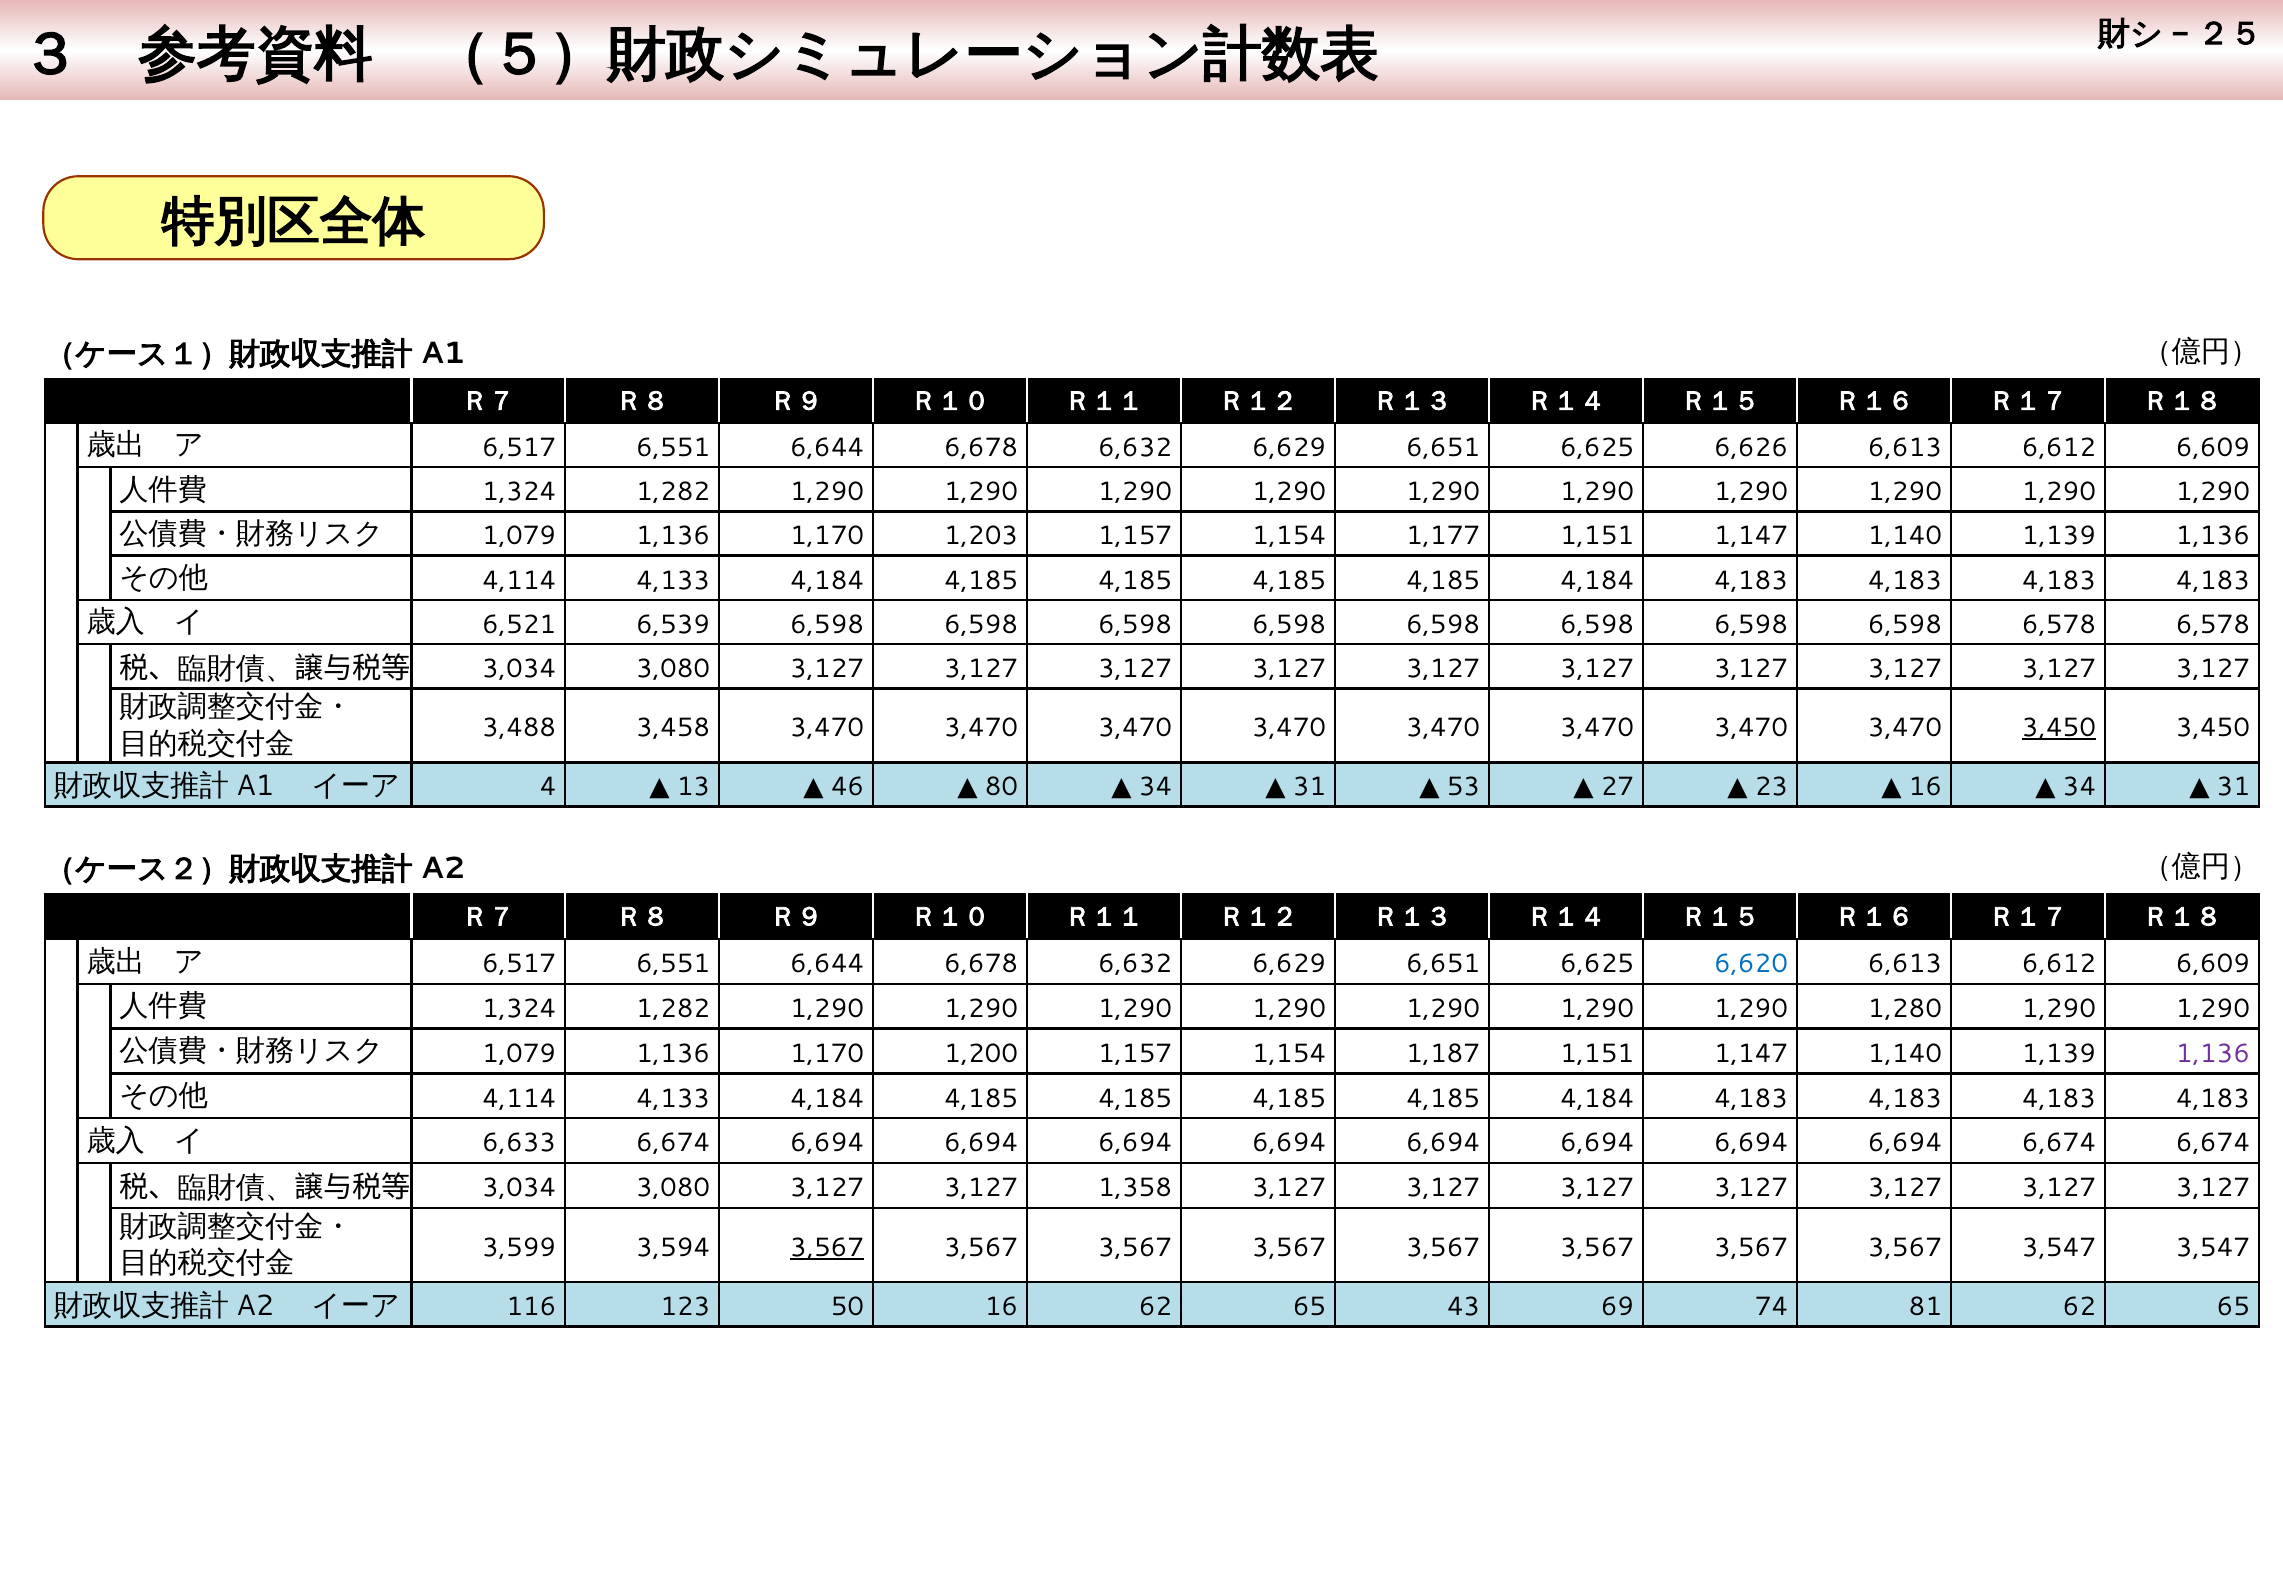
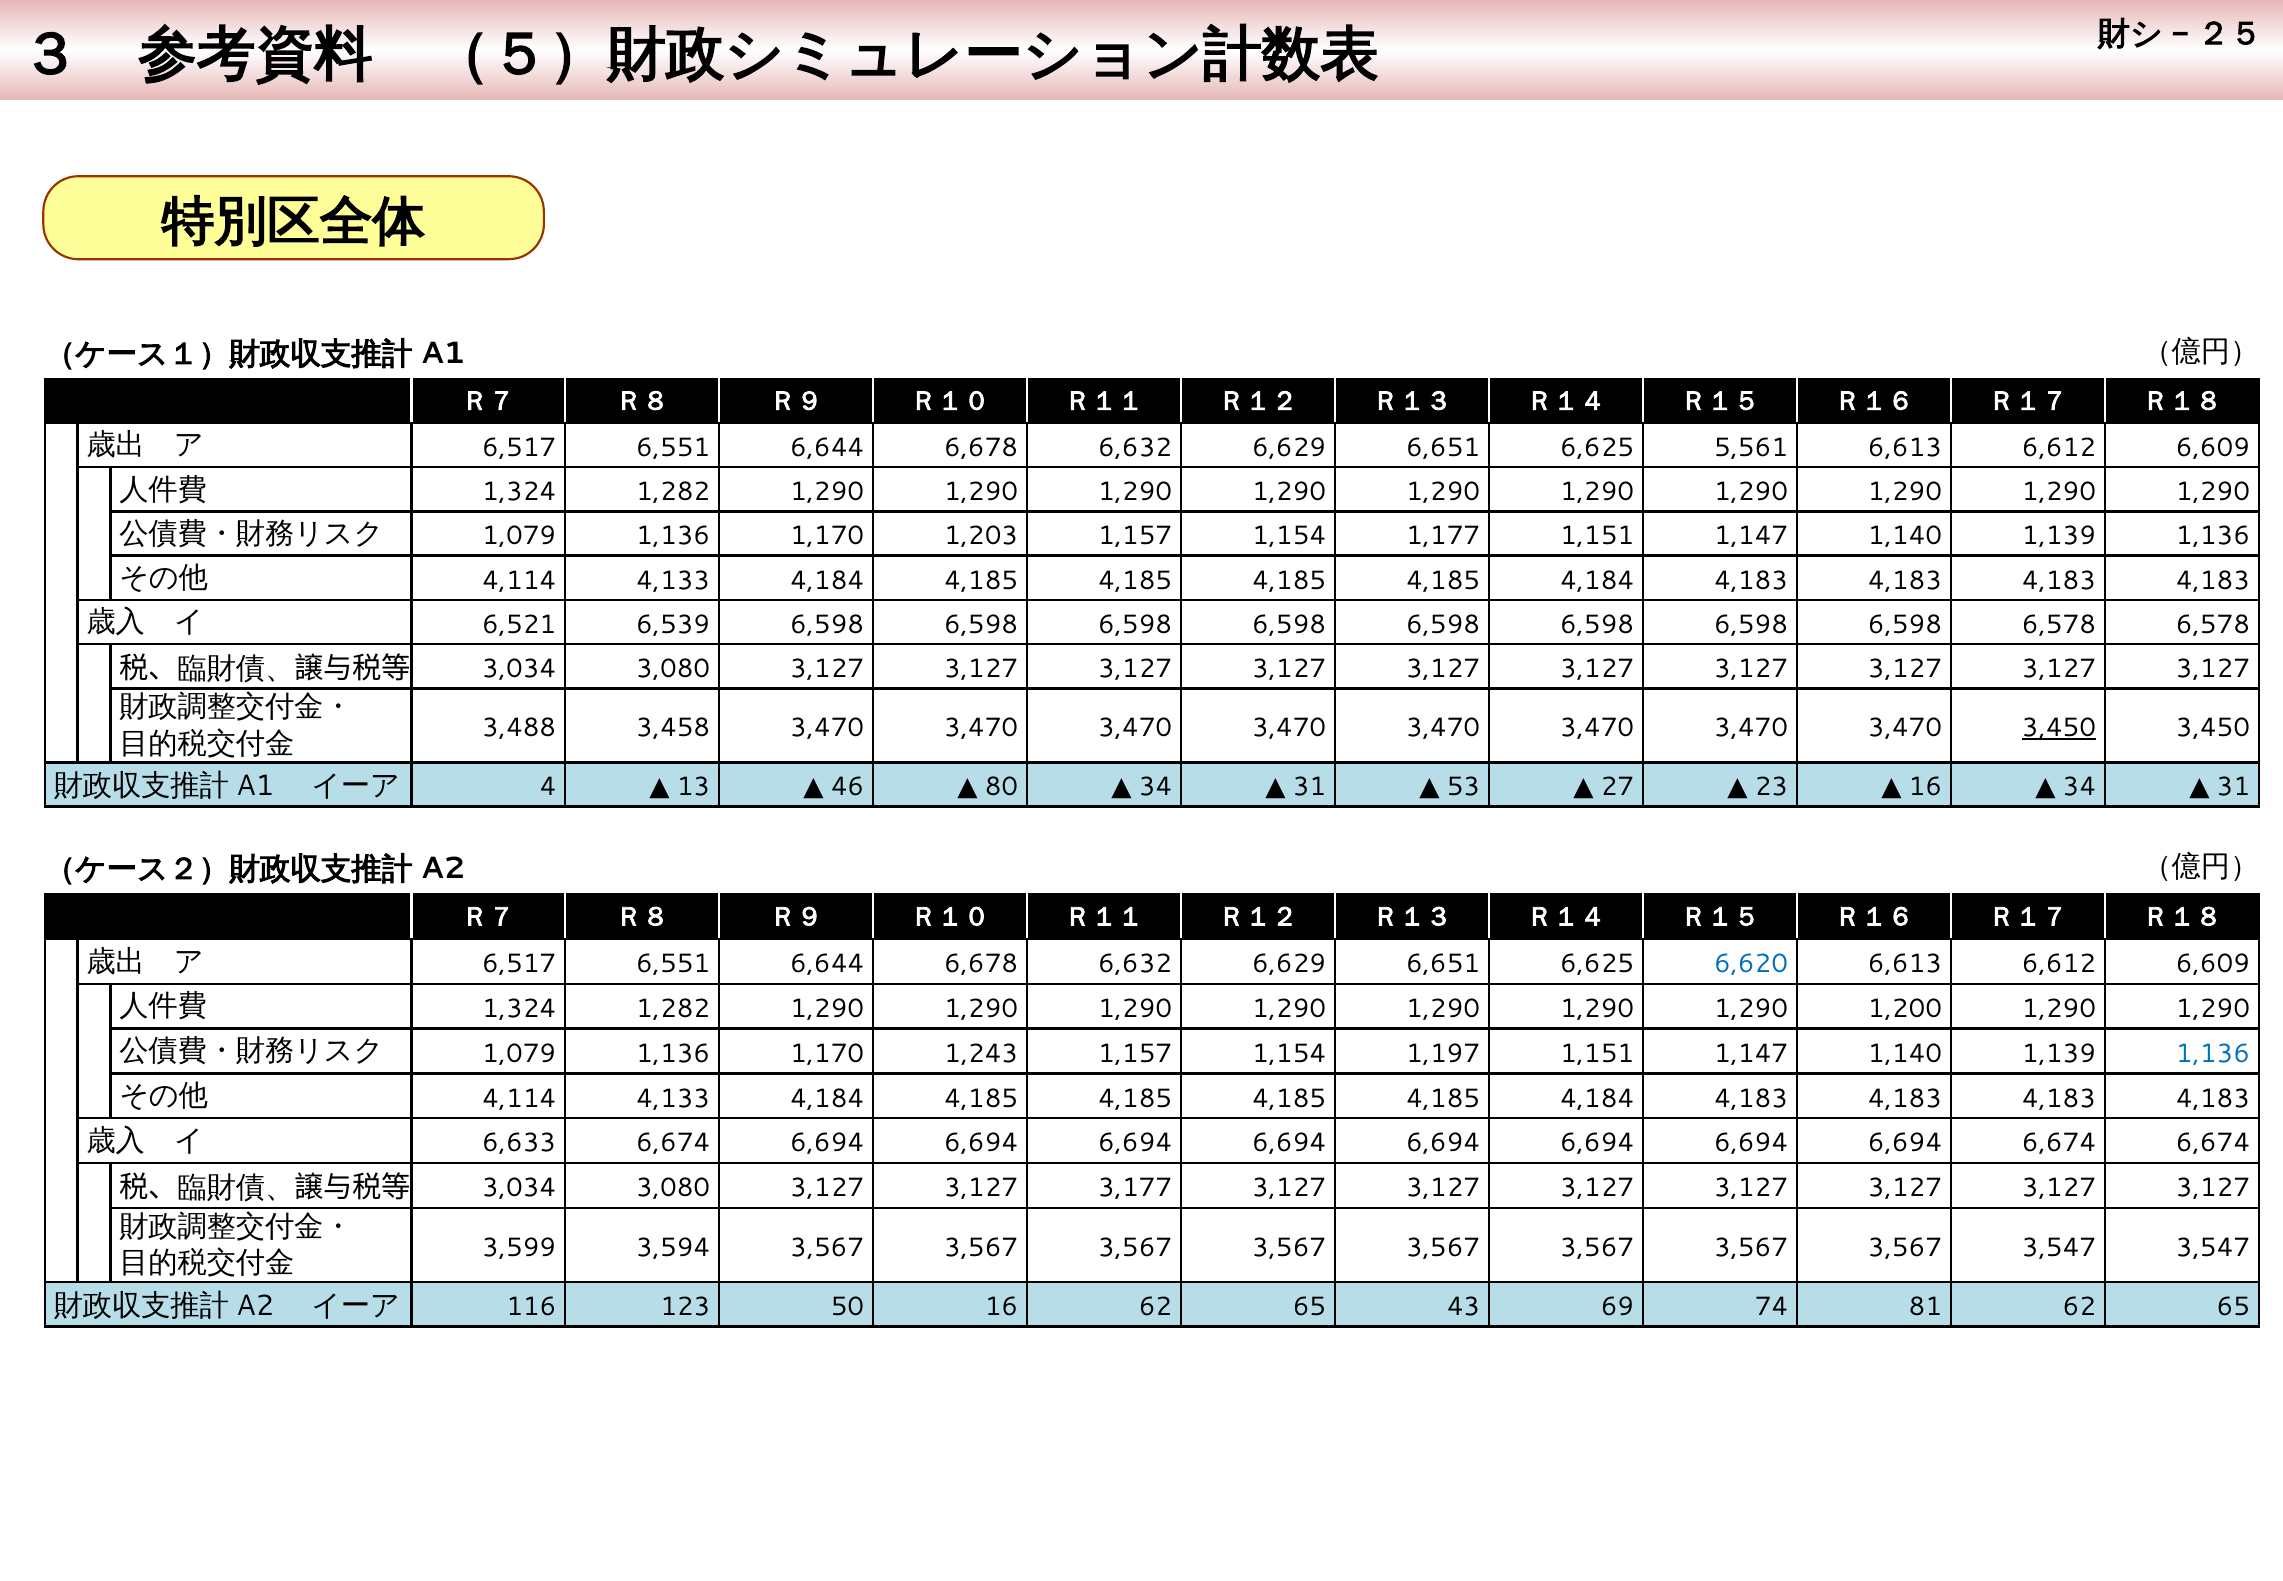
6,626: 6,626 -> 5,561
1,280: 1,280 -> 1,200
1,200: 1,200 -> 1,243
1,187: 1,187 -> 1,197
1,136 at (2213, 1053) colour: purple -> blue
1,358: 1,358 -> 3,177
3,567 at (827, 1247) underline: present -> none
